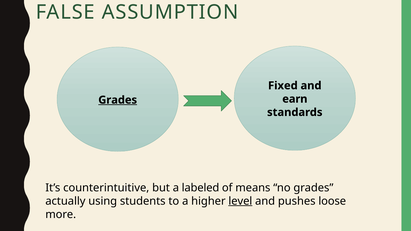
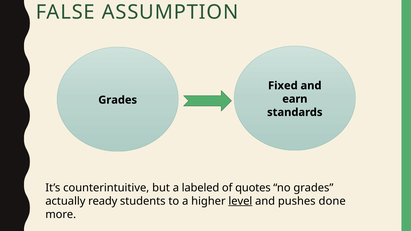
Grades at (118, 100) underline: present -> none
means: means -> quotes
using: using -> ready
loose: loose -> done
